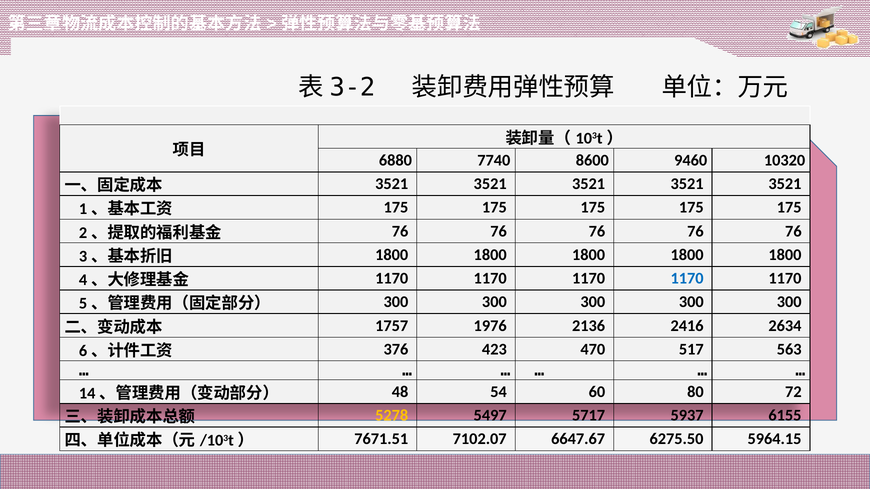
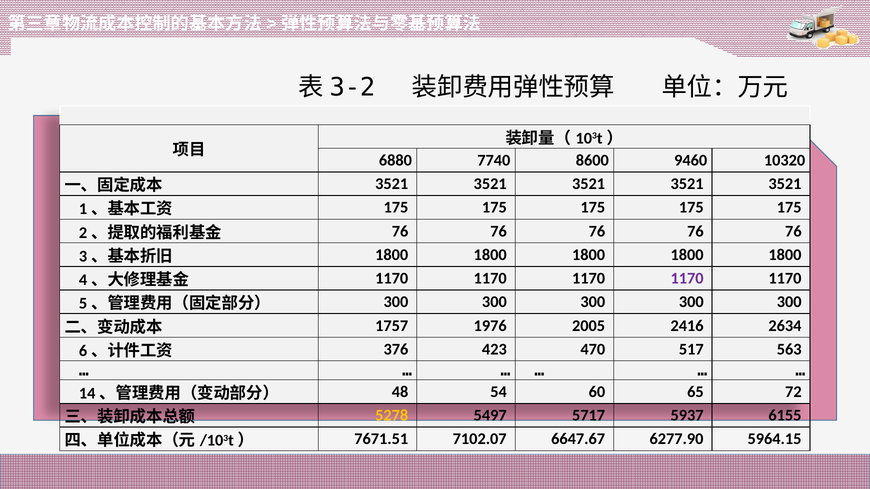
1170 at (687, 279) colour: blue -> purple
2136: 2136 -> 2005
80: 80 -> 65
6275.50: 6275.50 -> 6277.90
